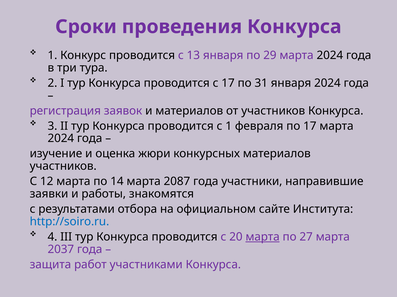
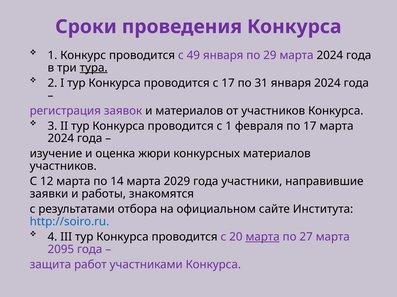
13: 13 -> 49
тура underline: none -> present
2087: 2087 -> 2029
2037: 2037 -> 2095
